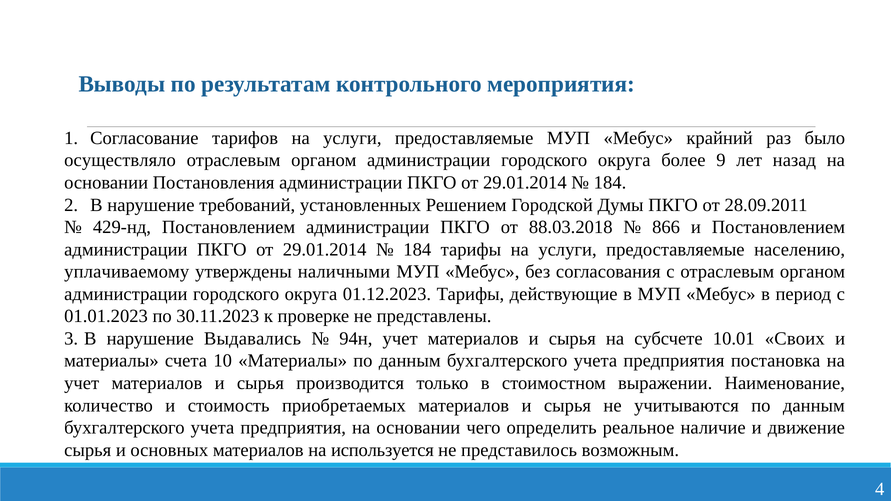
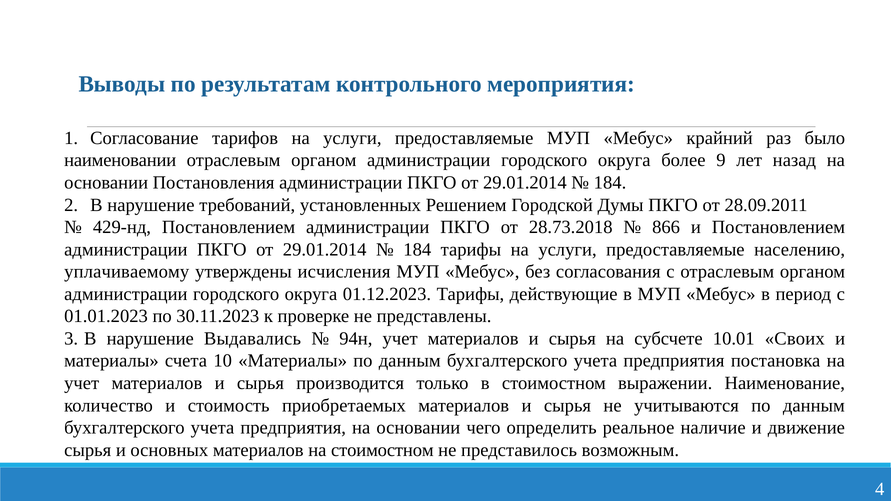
осуществляло: осуществляло -> наименовании
88.03.2018: 88.03.2018 -> 28.73.2018
наличными: наличными -> исчисления
на используется: используется -> стоимостном
